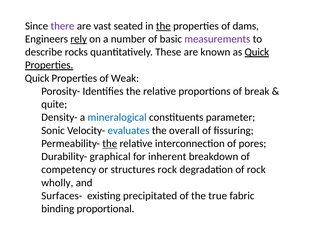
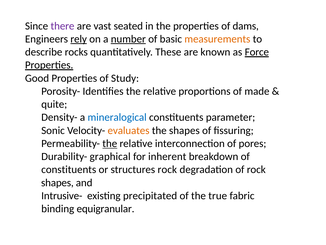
the at (163, 26) underline: present -> none
number underline: none -> present
measurements colour: purple -> orange
as Quick: Quick -> Force
Quick at (37, 78): Quick -> Good
Weak: Weak -> Study
break: break -> made
evaluates colour: blue -> orange
the overall: overall -> shapes
competency at (69, 169): competency -> constituents
wholly at (57, 182): wholly -> shapes
Surfaces-: Surfaces- -> Intrusive-
proportional: proportional -> equigranular
